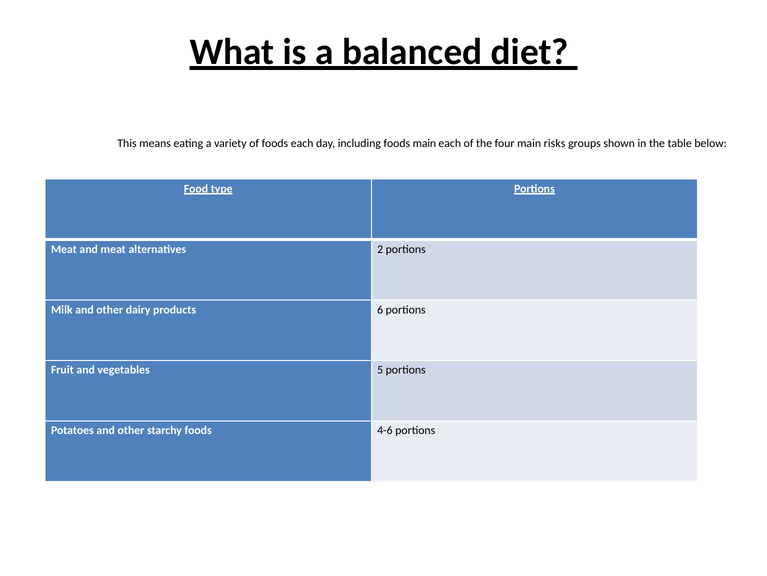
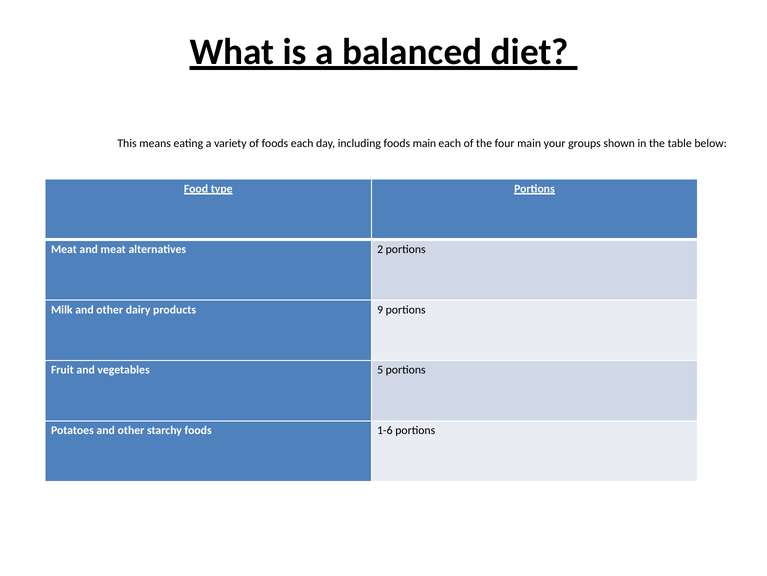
risks: risks -> your
6: 6 -> 9
4-6: 4-6 -> 1-6
